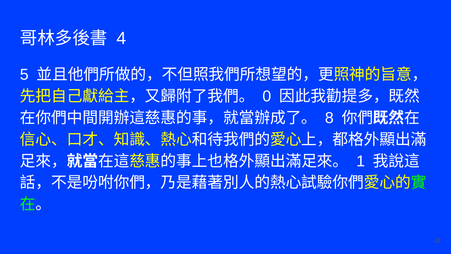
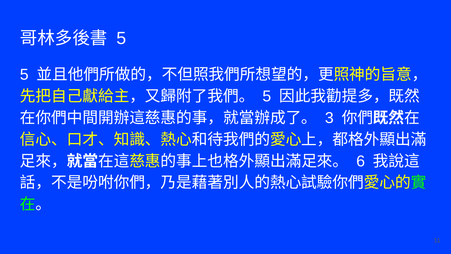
4 at (121, 38): 4 -> 5
0 at (267, 96): 0 -> 5
8: 8 -> 3
1: 1 -> 6
